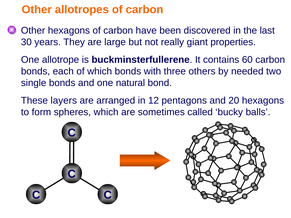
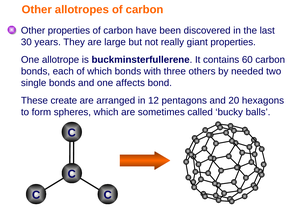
Other hexagons: hexagons -> properties
natural: natural -> affects
layers: layers -> create
